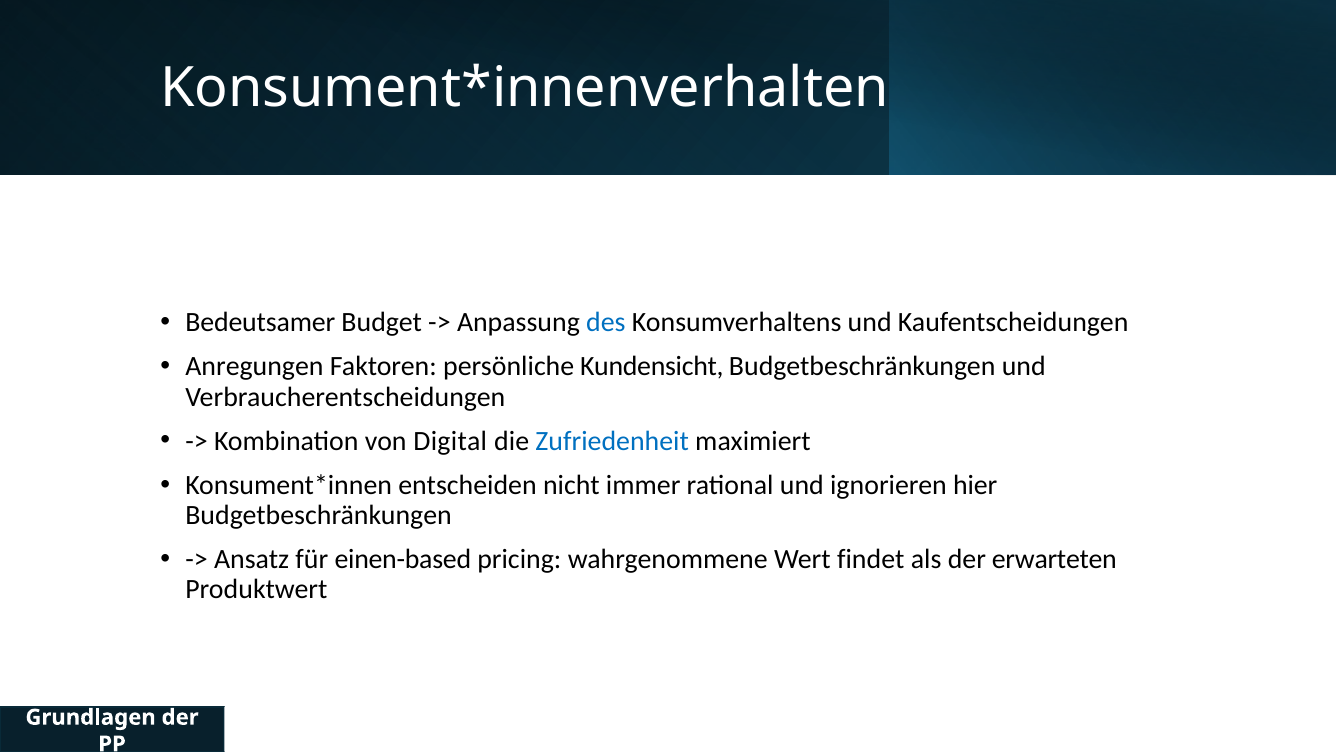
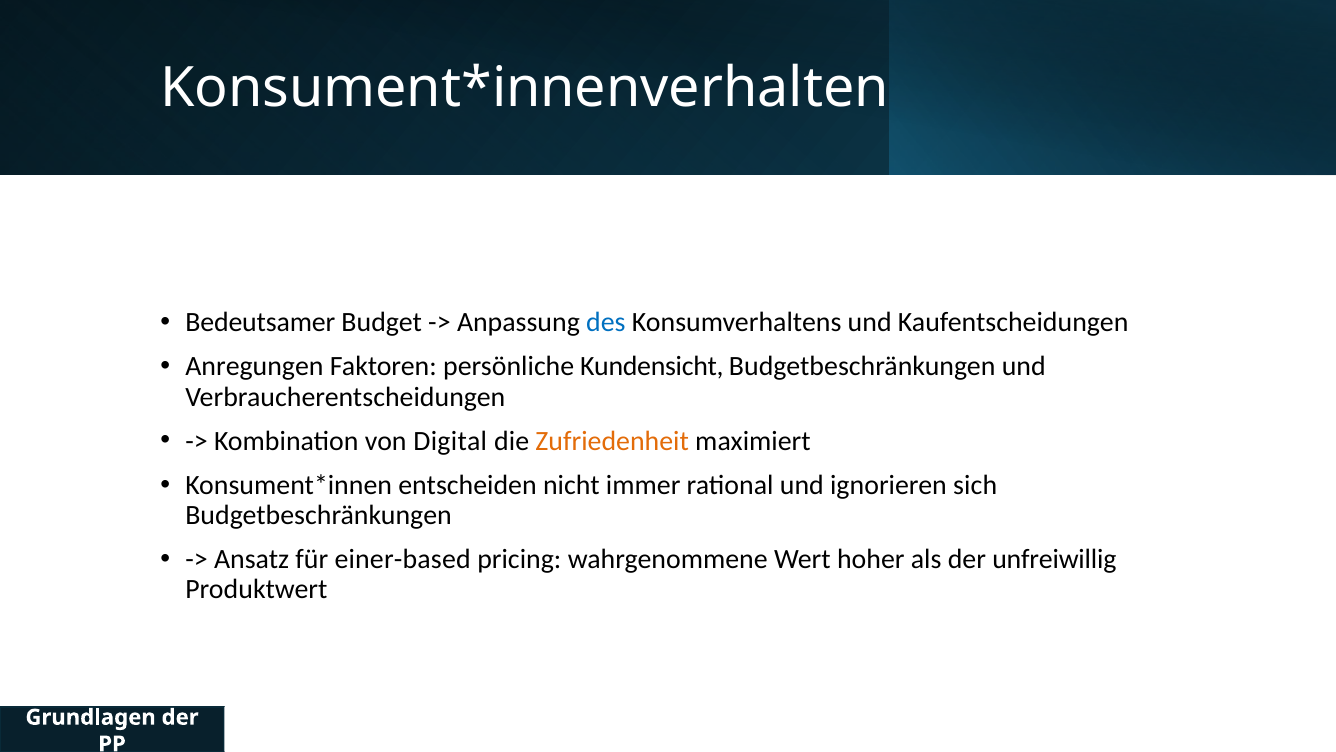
Zufriedenheit colour: blue -> orange
hier: hier -> sich
einen-based: einen-based -> einer-based
findet: findet -> hoher
erwarteten: erwarteten -> unfreiwillig
